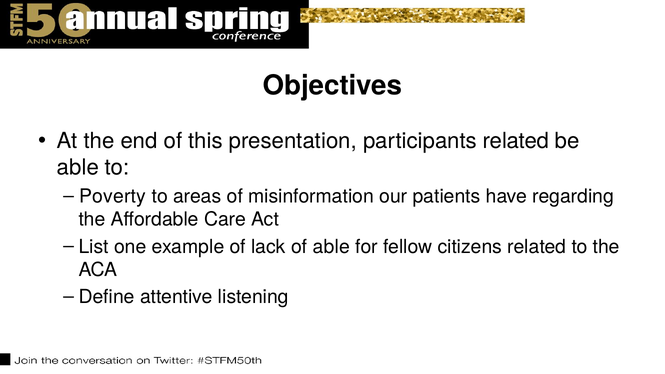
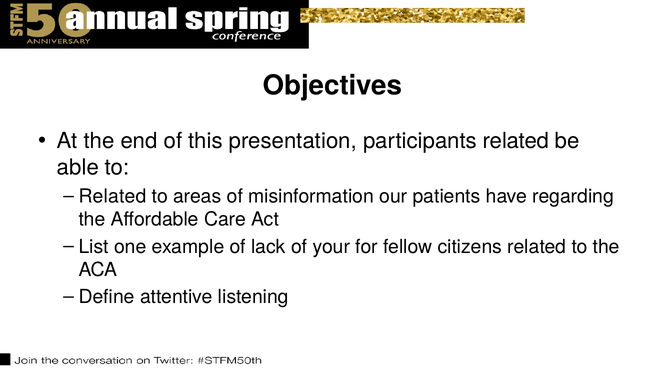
Poverty at (113, 196): Poverty -> Related
of able: able -> your
